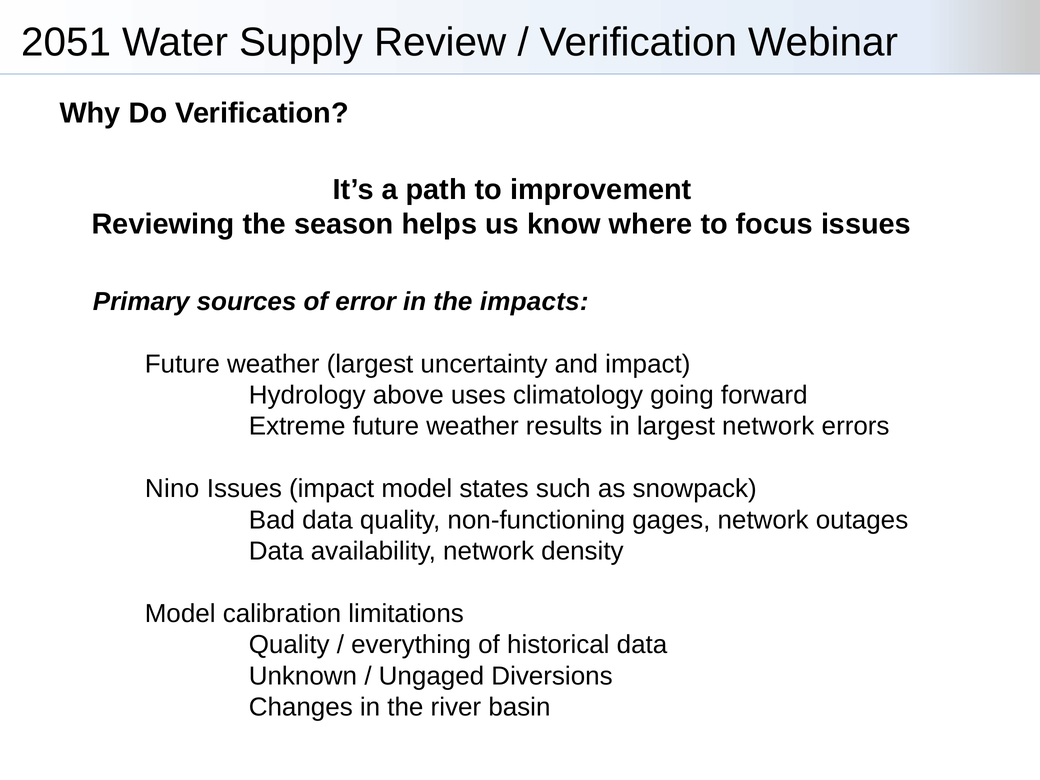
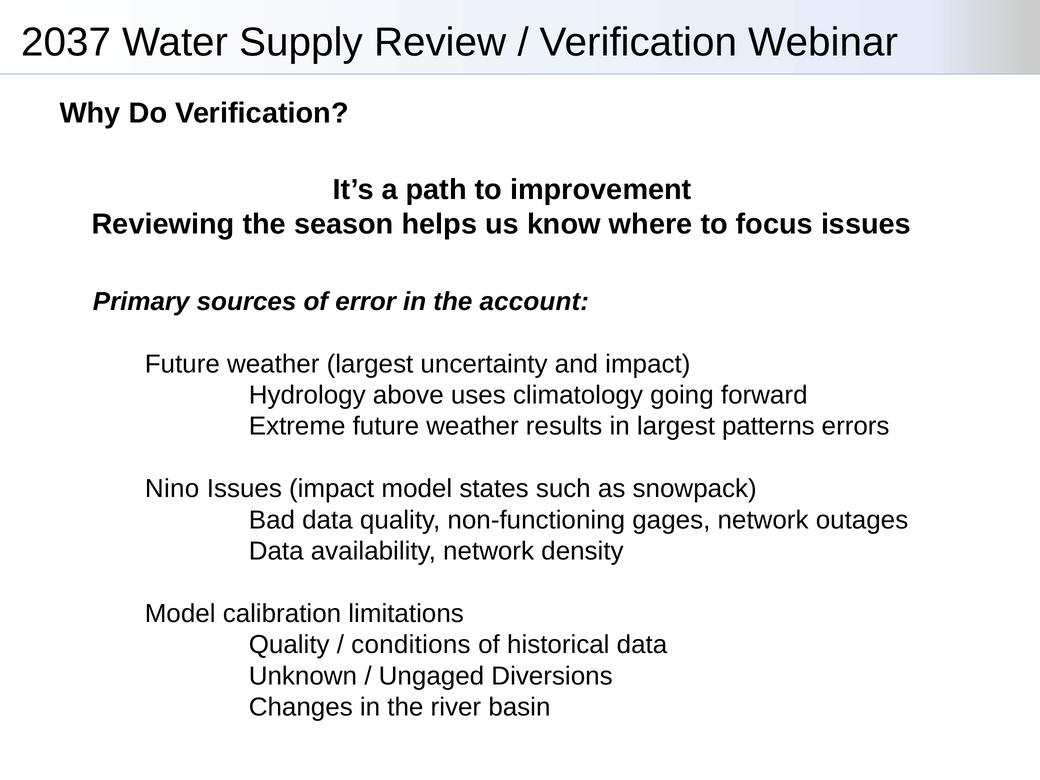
2051: 2051 -> 2037
impacts: impacts -> account
largest network: network -> patterns
everything: everything -> conditions
